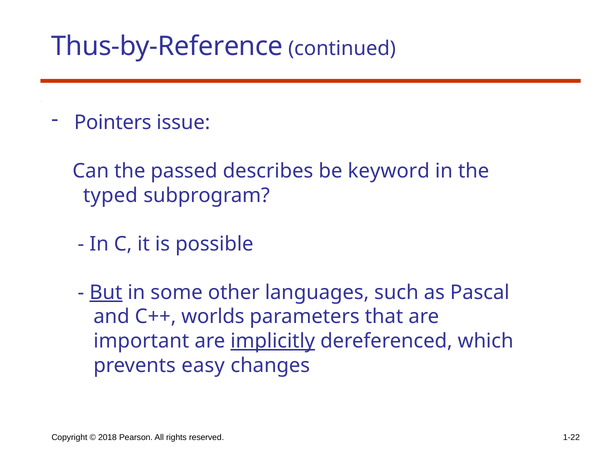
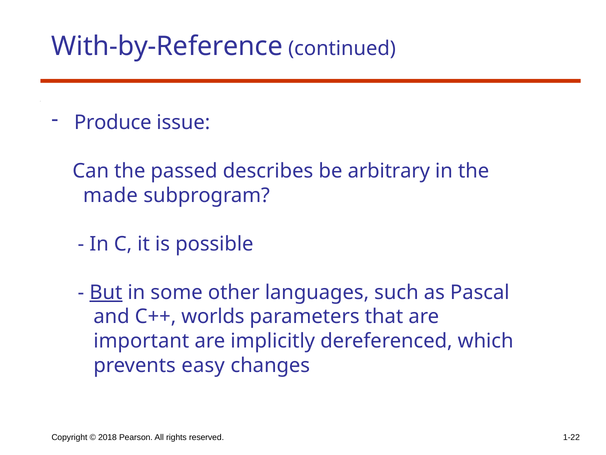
Thus-by-Reference: Thus-by-Reference -> With-by-Reference
Pointers: Pointers -> Produce
keyword: keyword -> arbitrary
typed: typed -> made
implicitly underline: present -> none
